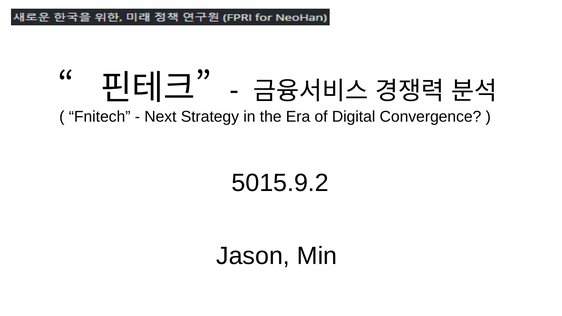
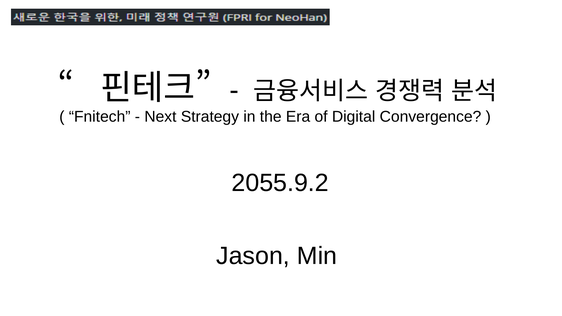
5015.9.2: 5015.9.2 -> 2055.9.2
